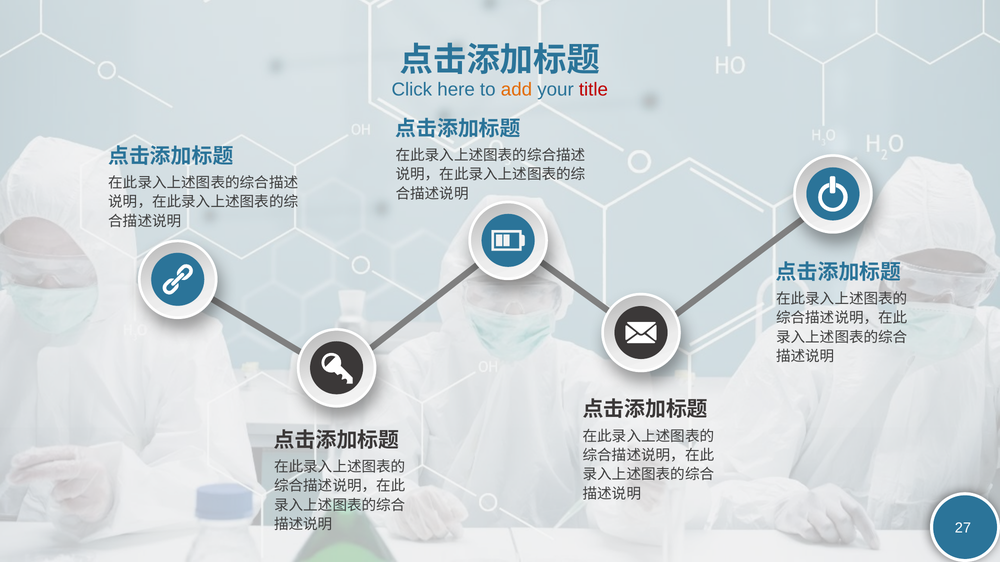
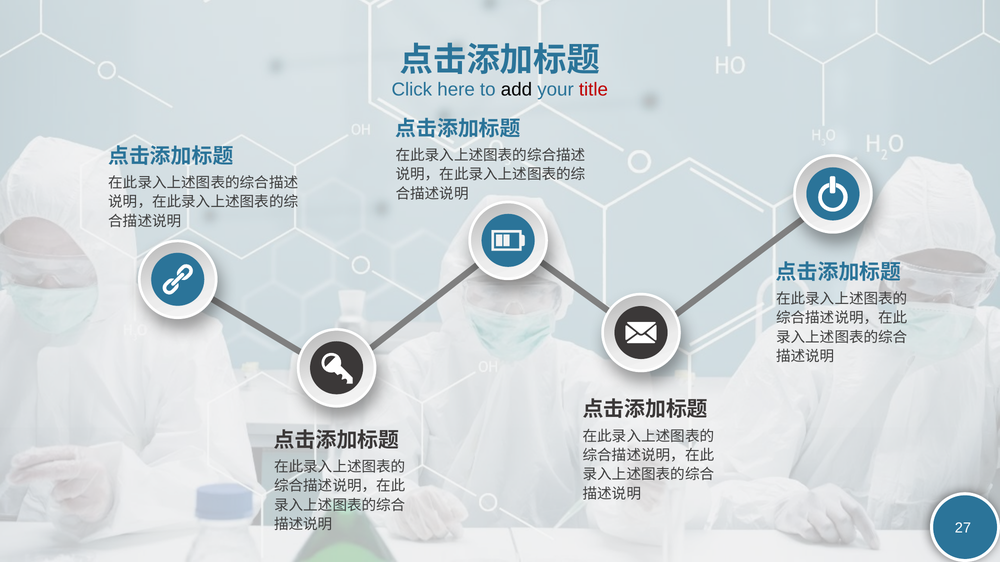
add colour: orange -> black
